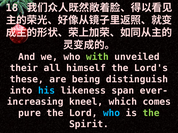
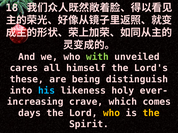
their: their -> cares
span: span -> holy
kneel: kneel -> crave
pure: pure -> days
who at (112, 113) colour: light blue -> yellow
the at (151, 113) colour: light green -> yellow
